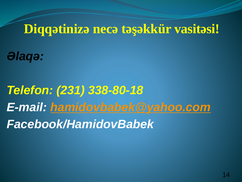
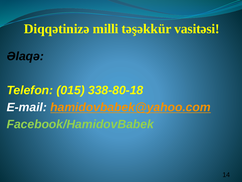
necə: necə -> milli
231: 231 -> 015
Facebook/HamidovBabek colour: white -> light green
